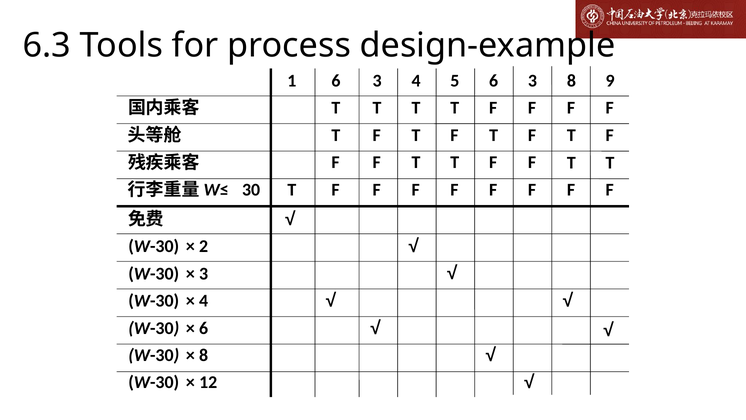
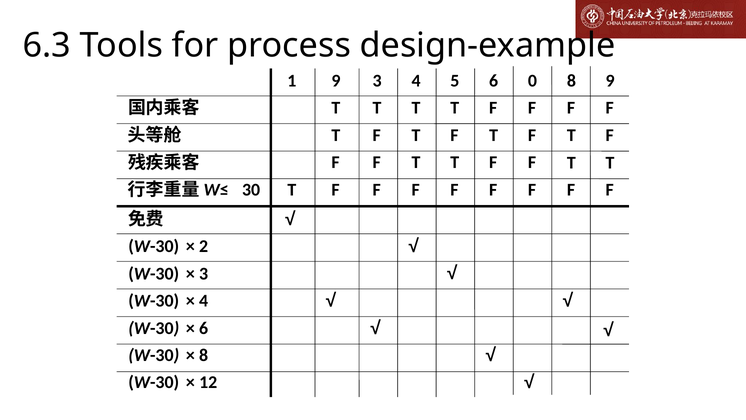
1 6: 6 -> 9
5 6 3: 3 -> 0
